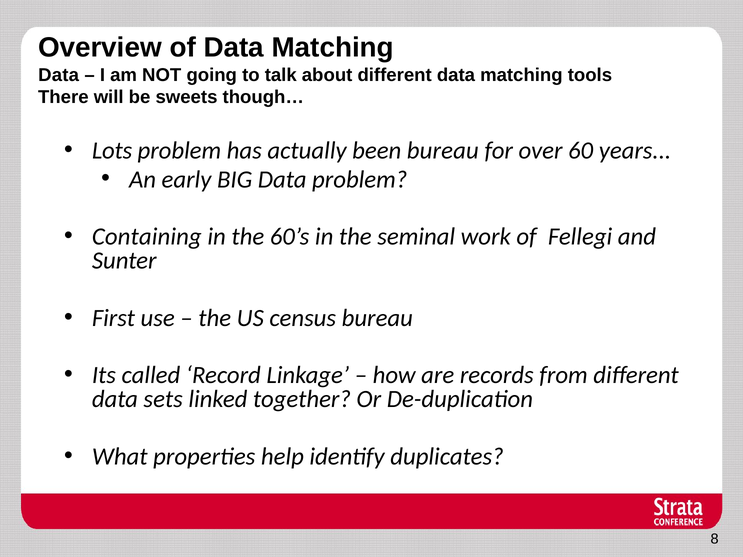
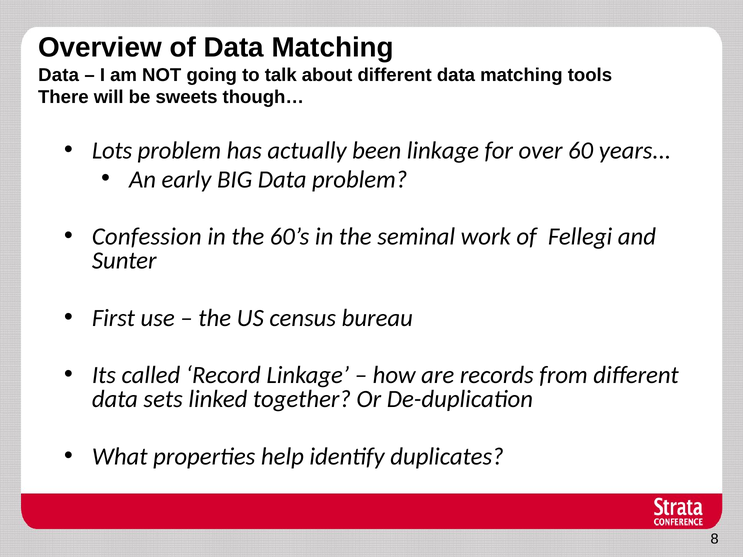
been bureau: bureau -> linkage
Containing: Containing -> Confession
